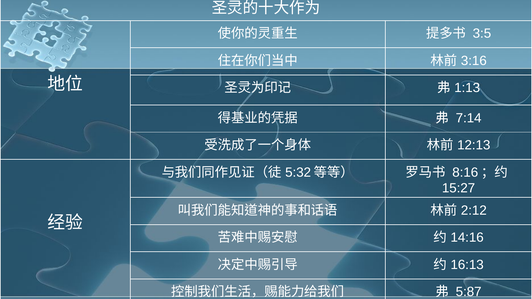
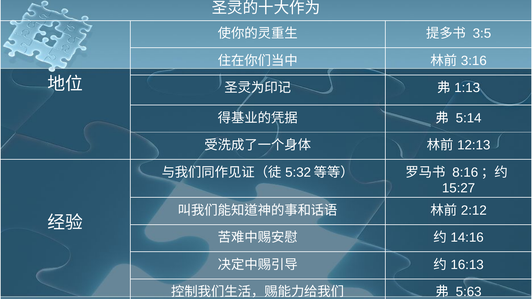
7:14: 7:14 -> 5:14
5:87: 5:87 -> 5:63
